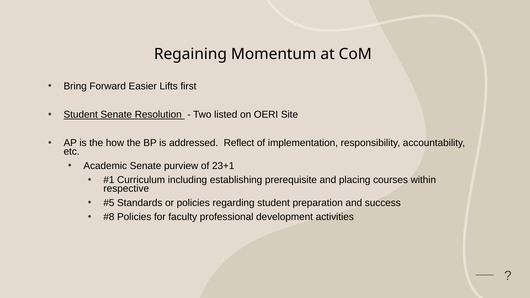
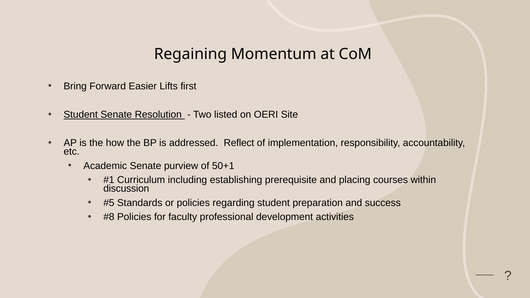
23+1: 23+1 -> 50+1
respective: respective -> discussion
